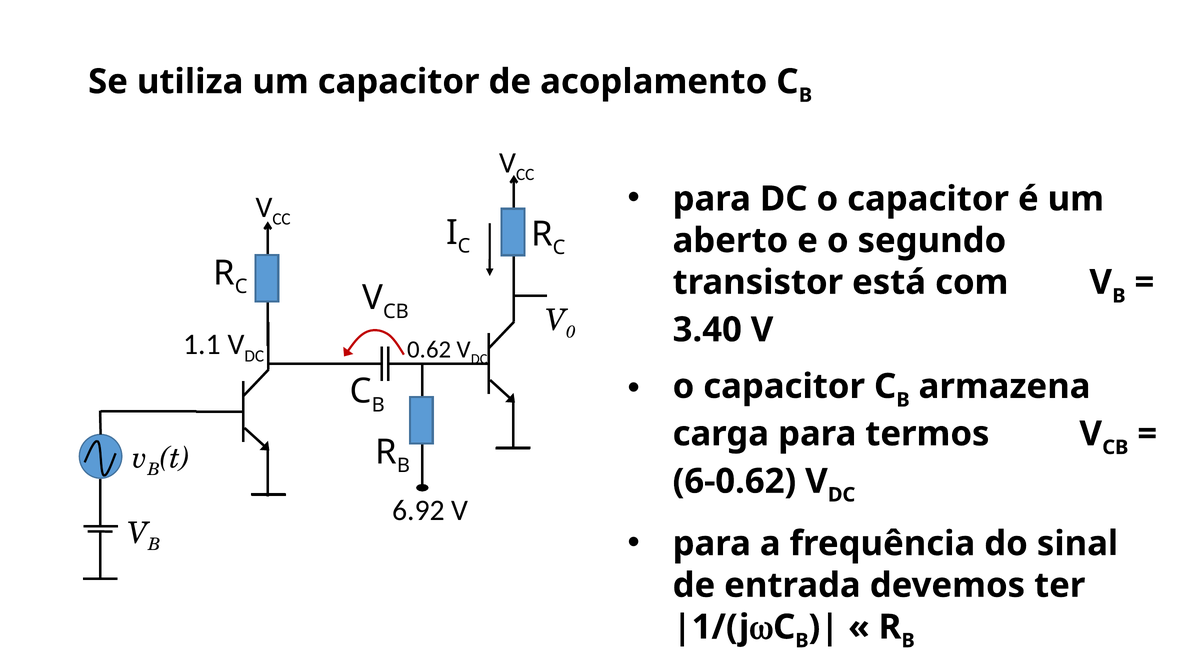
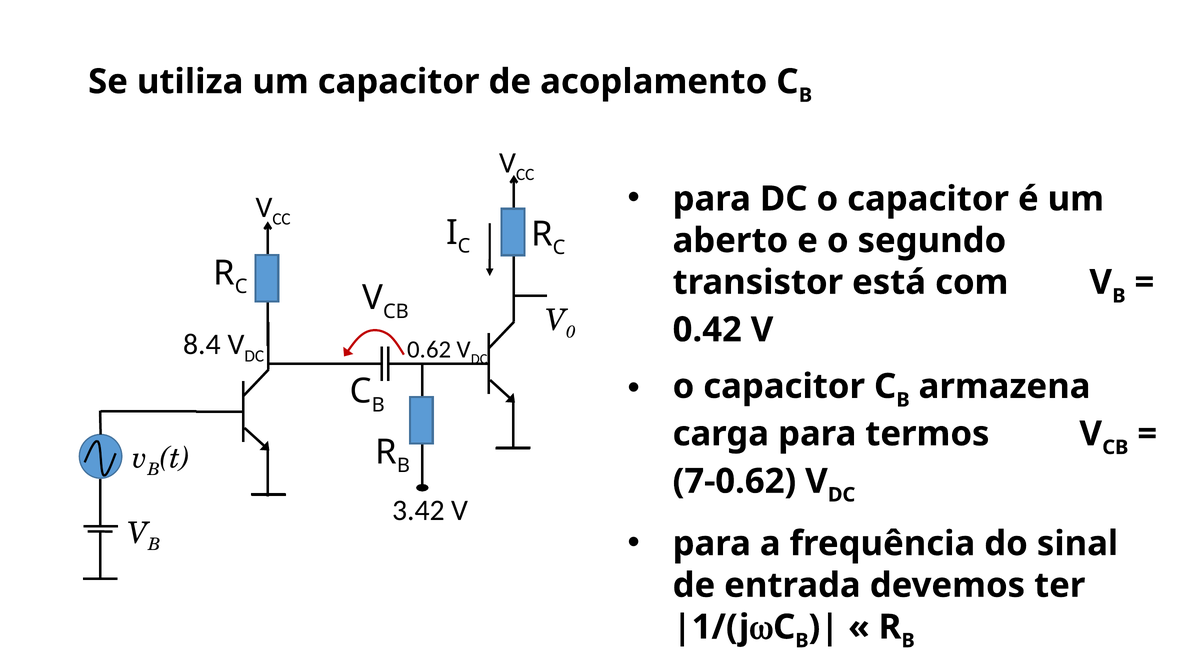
3.40: 3.40 -> 0.42
1.1: 1.1 -> 8.4
6-0.62: 6-0.62 -> 7-0.62
6.92: 6.92 -> 3.42
